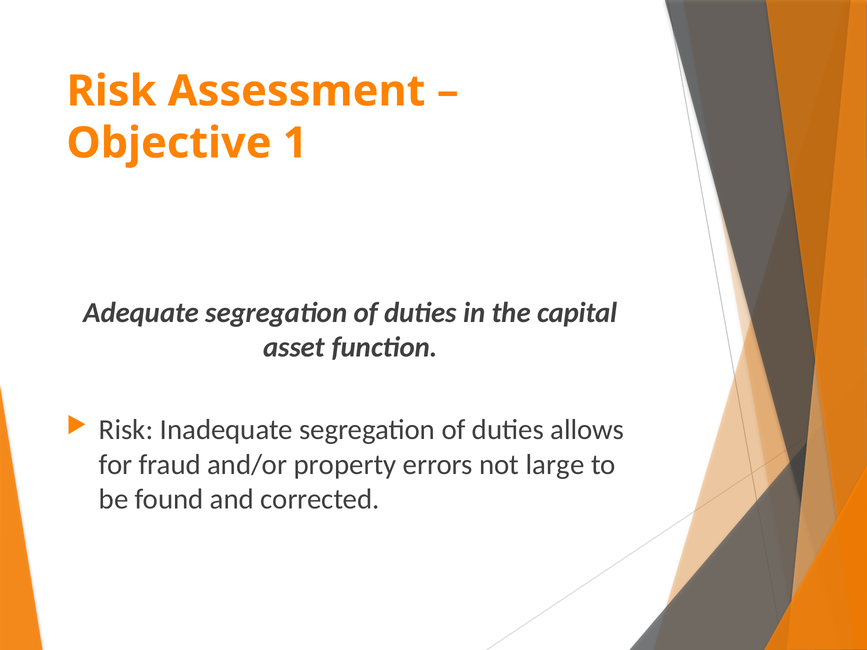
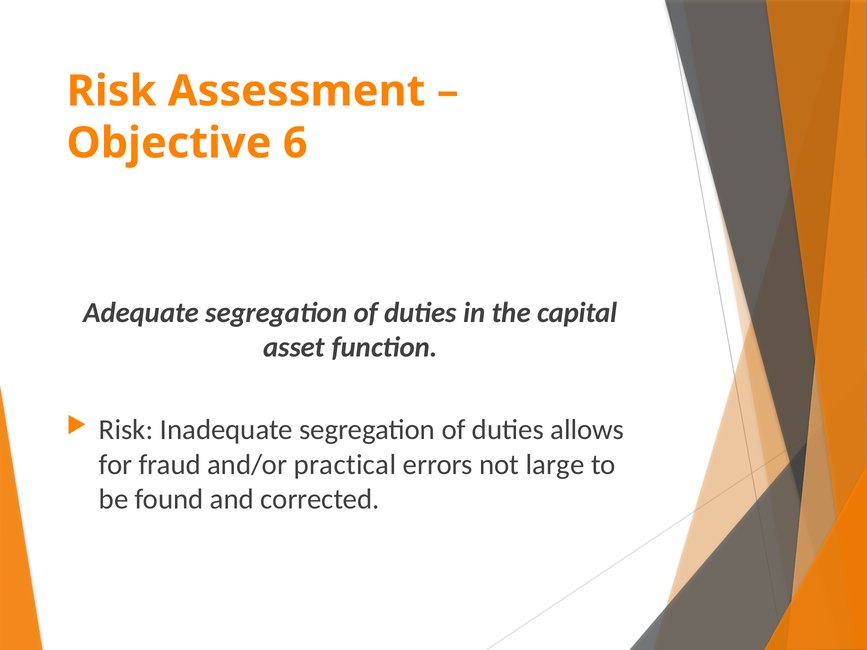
1: 1 -> 6
property: property -> practical
